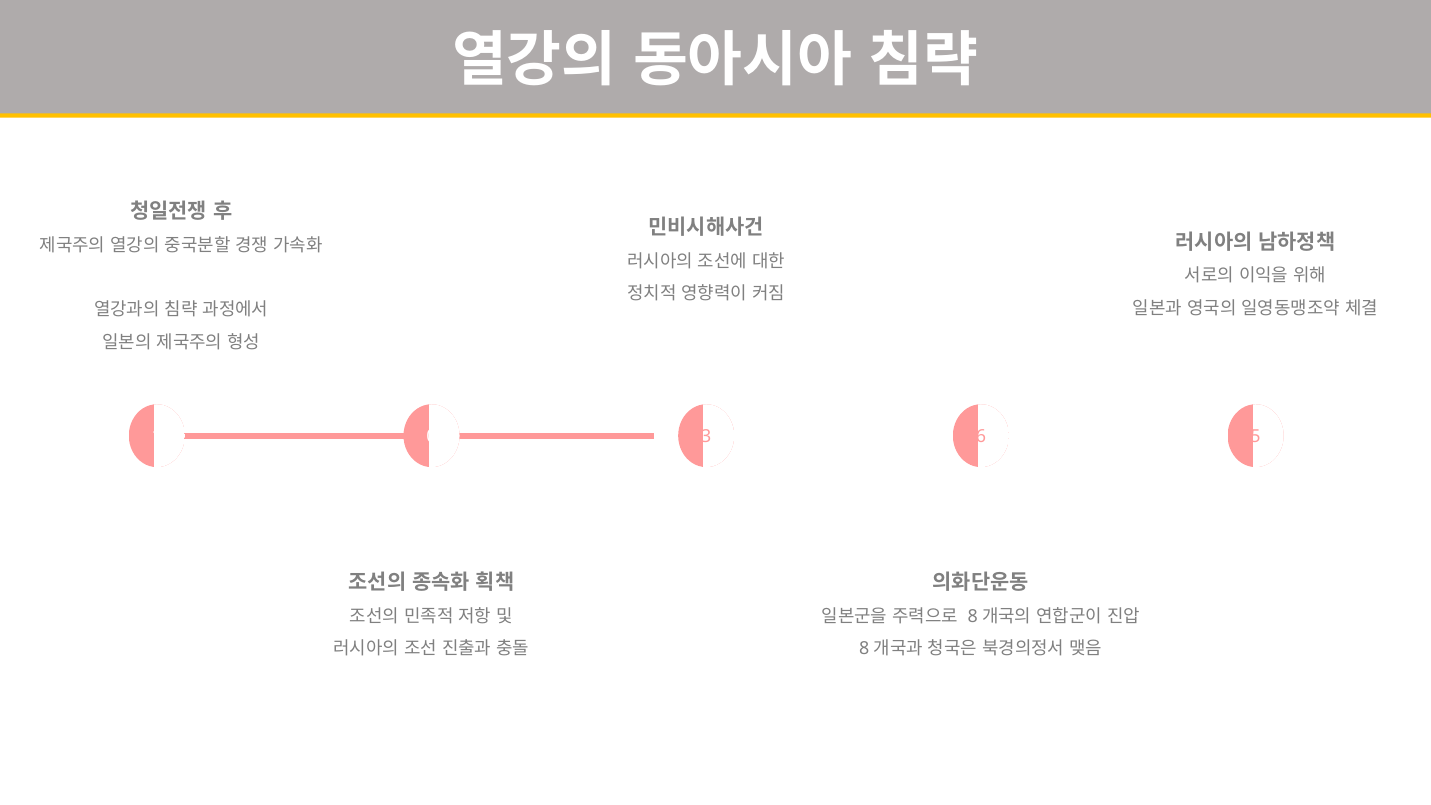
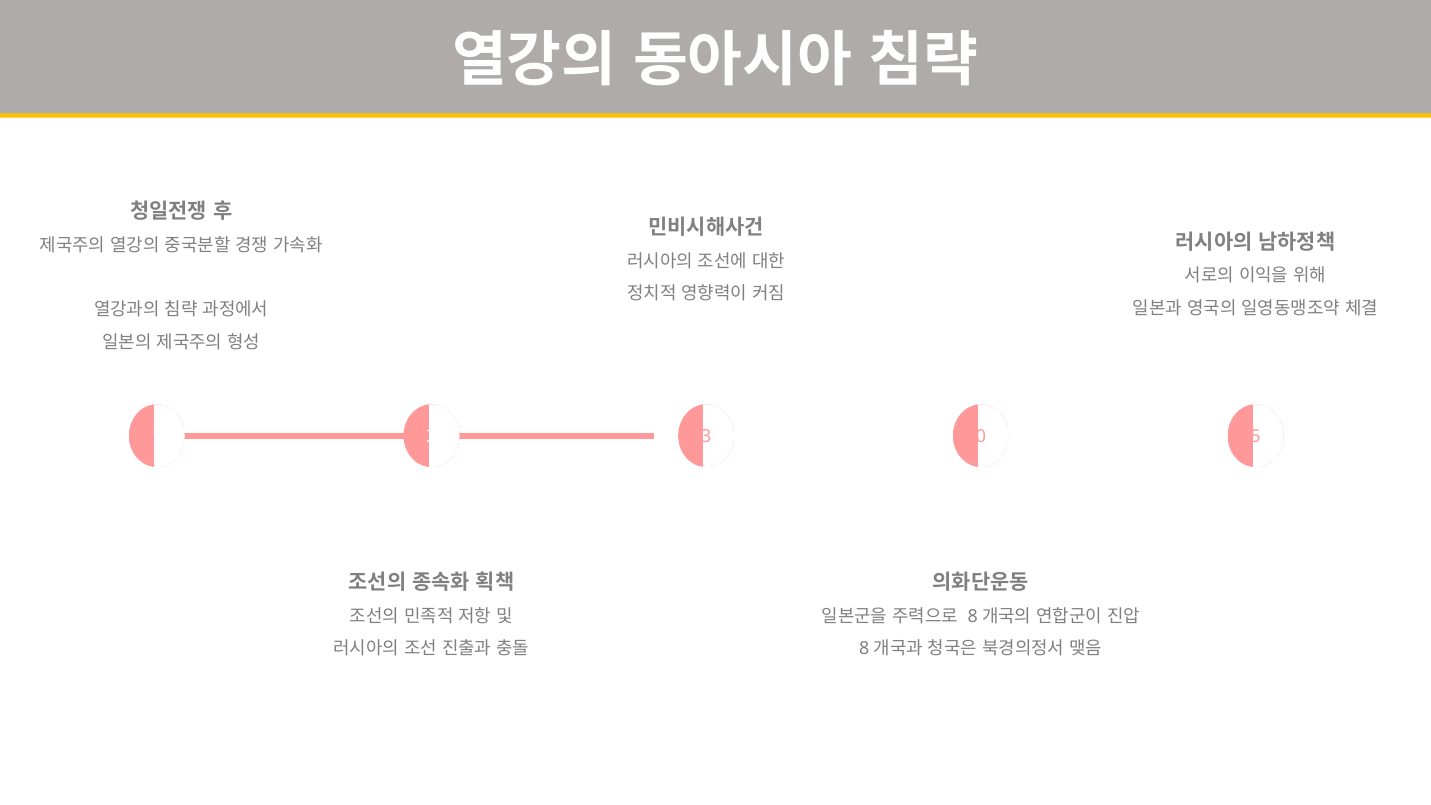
1 0: 0 -> 3
6: 6 -> 0
